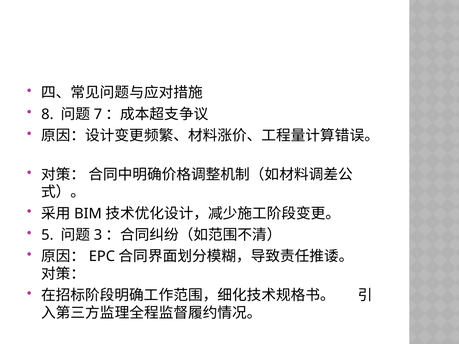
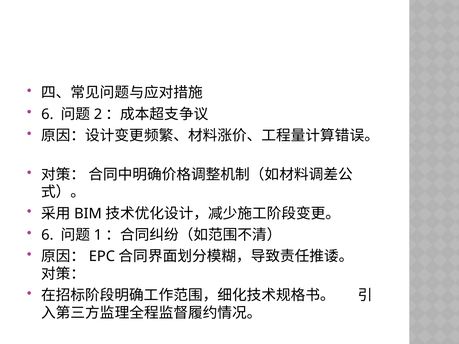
8 at (47, 114): 8 -> 6
7: 7 -> 2
5 at (47, 235): 5 -> 6
3: 3 -> 1
